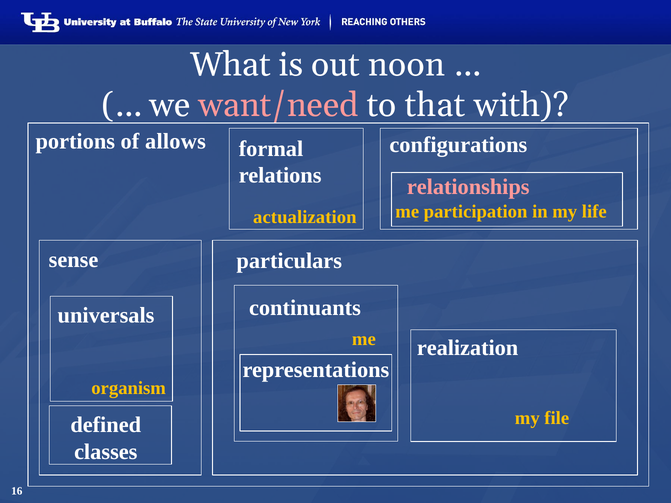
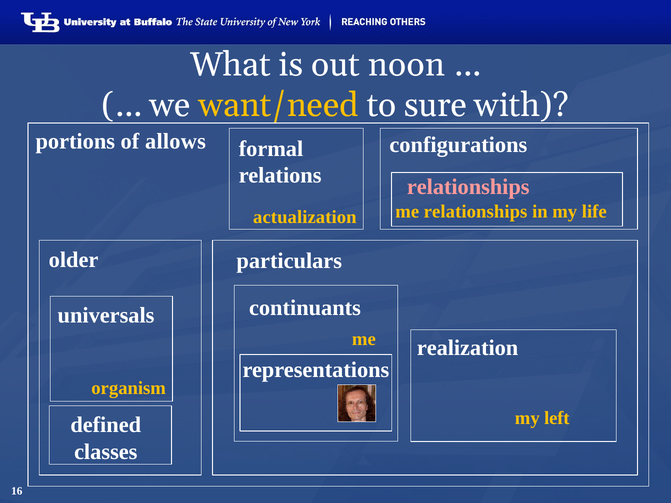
want/need colour: pink -> yellow
that: that -> sure
me participation: participation -> relationships
sense: sense -> older
file: file -> left
